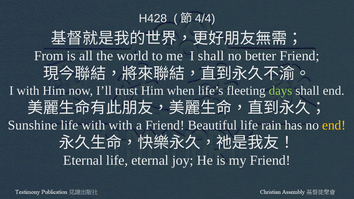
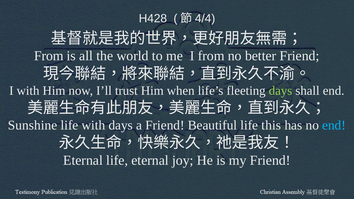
I shall: shall -> from
with with: with -> days
rain: rain -> this
end at (334, 125) colour: yellow -> light blue
